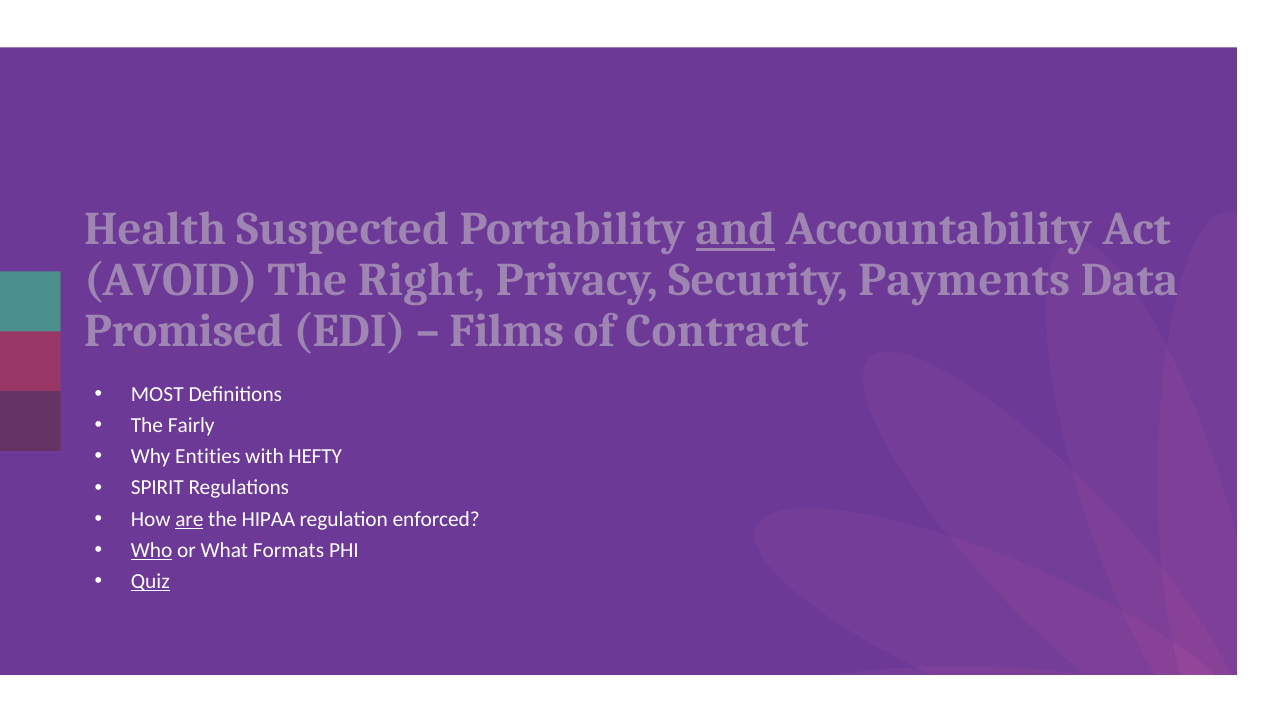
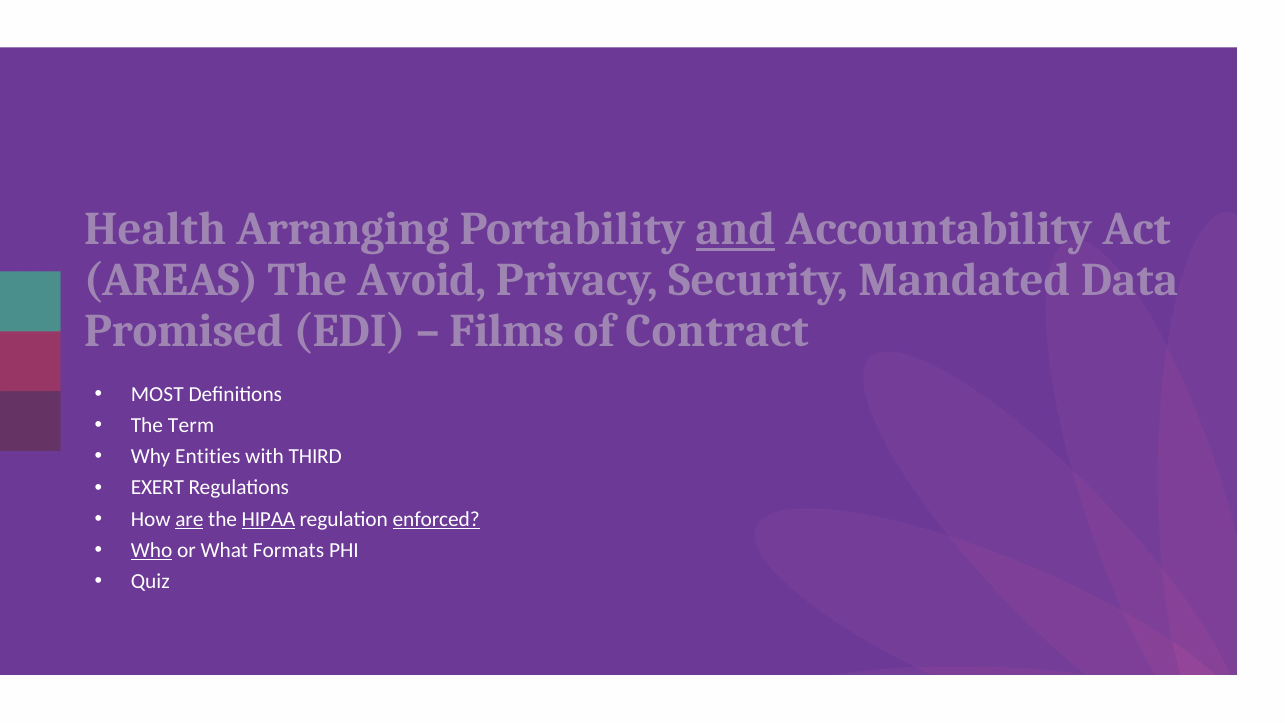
Suspected: Suspected -> Arranging
AVOID: AVOID -> AREAS
Right: Right -> Avoid
Payments: Payments -> Mandated
Fairly: Fairly -> Term
HEFTY: HEFTY -> THIRD
SPIRIT: SPIRIT -> EXERT
HIPAA underline: none -> present
enforced underline: none -> present
Quiz underline: present -> none
